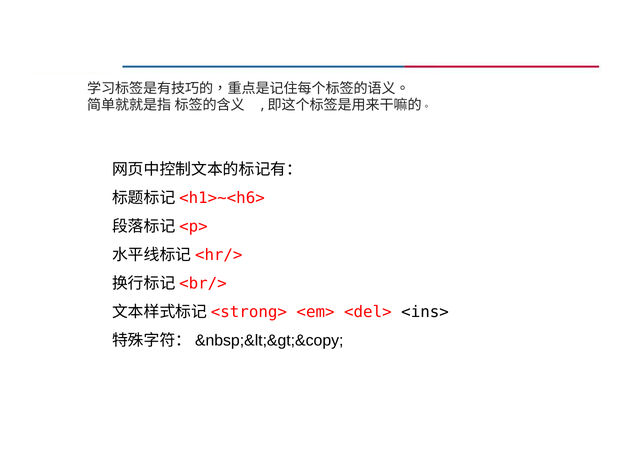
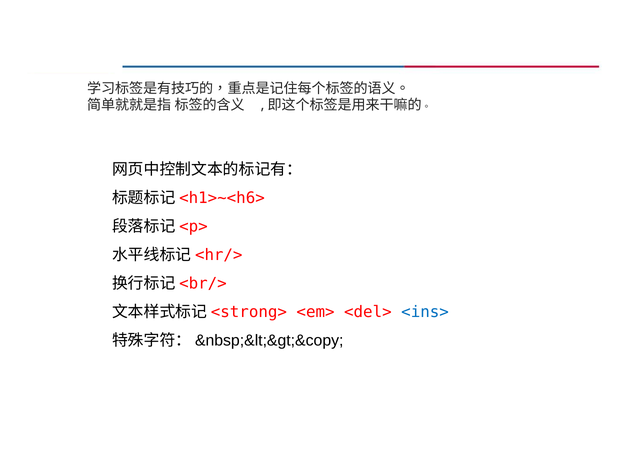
<ins> colour: black -> blue
